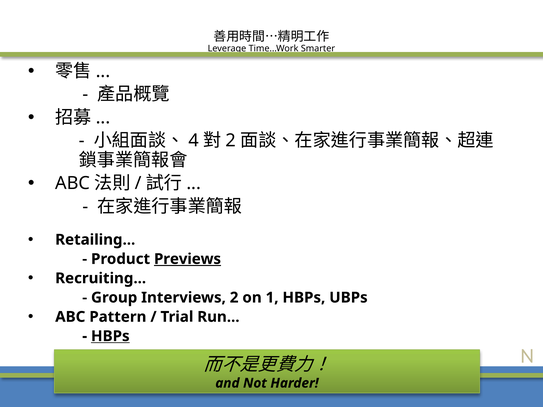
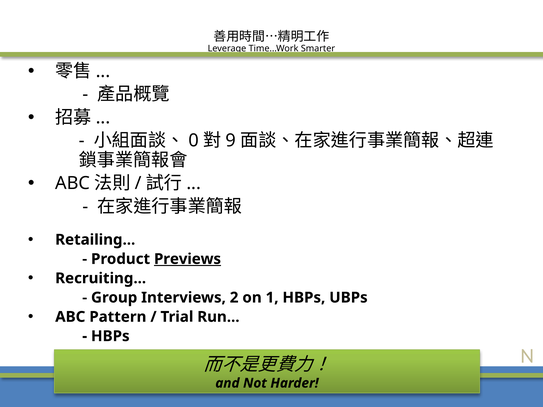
4: 4 -> 0
2 at (231, 141): 2 -> 9
HBPs at (110, 336) underline: present -> none
